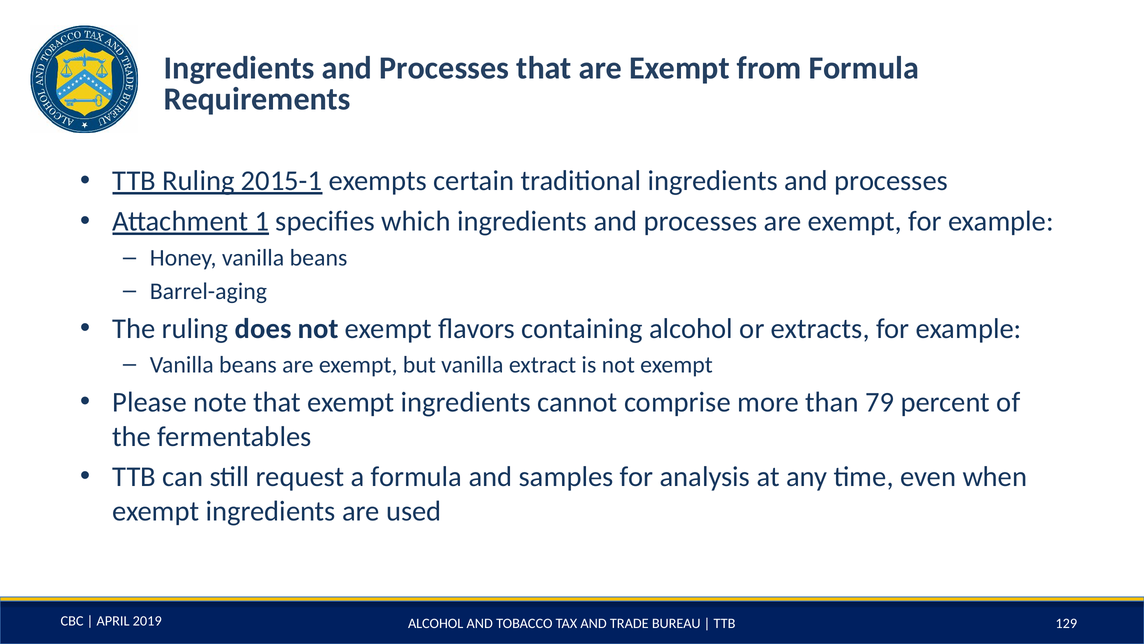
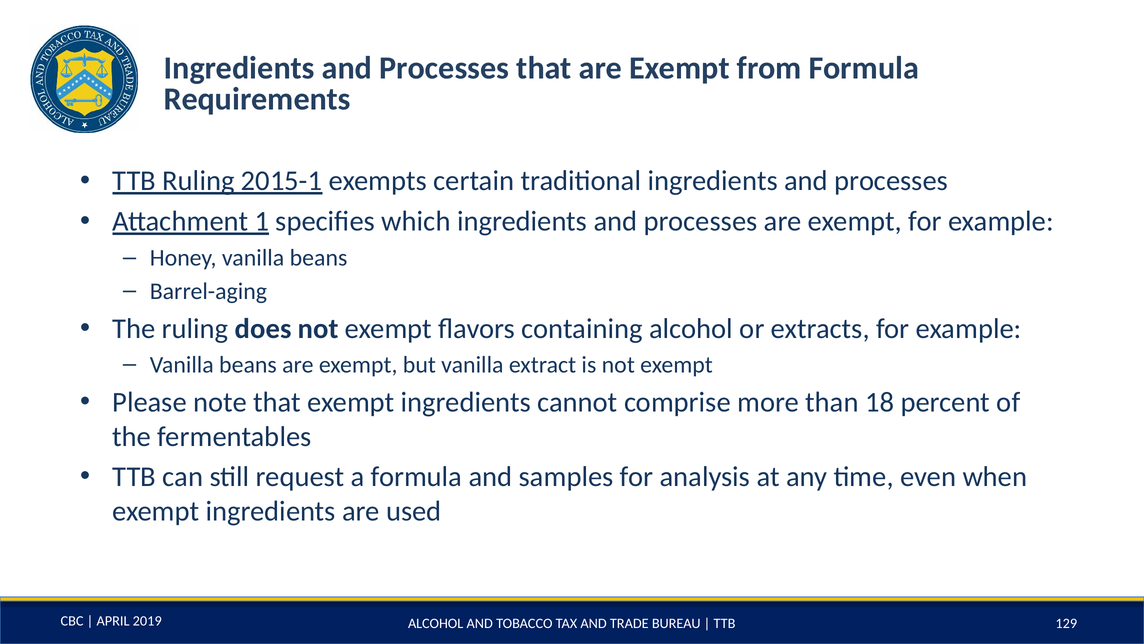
79: 79 -> 18
